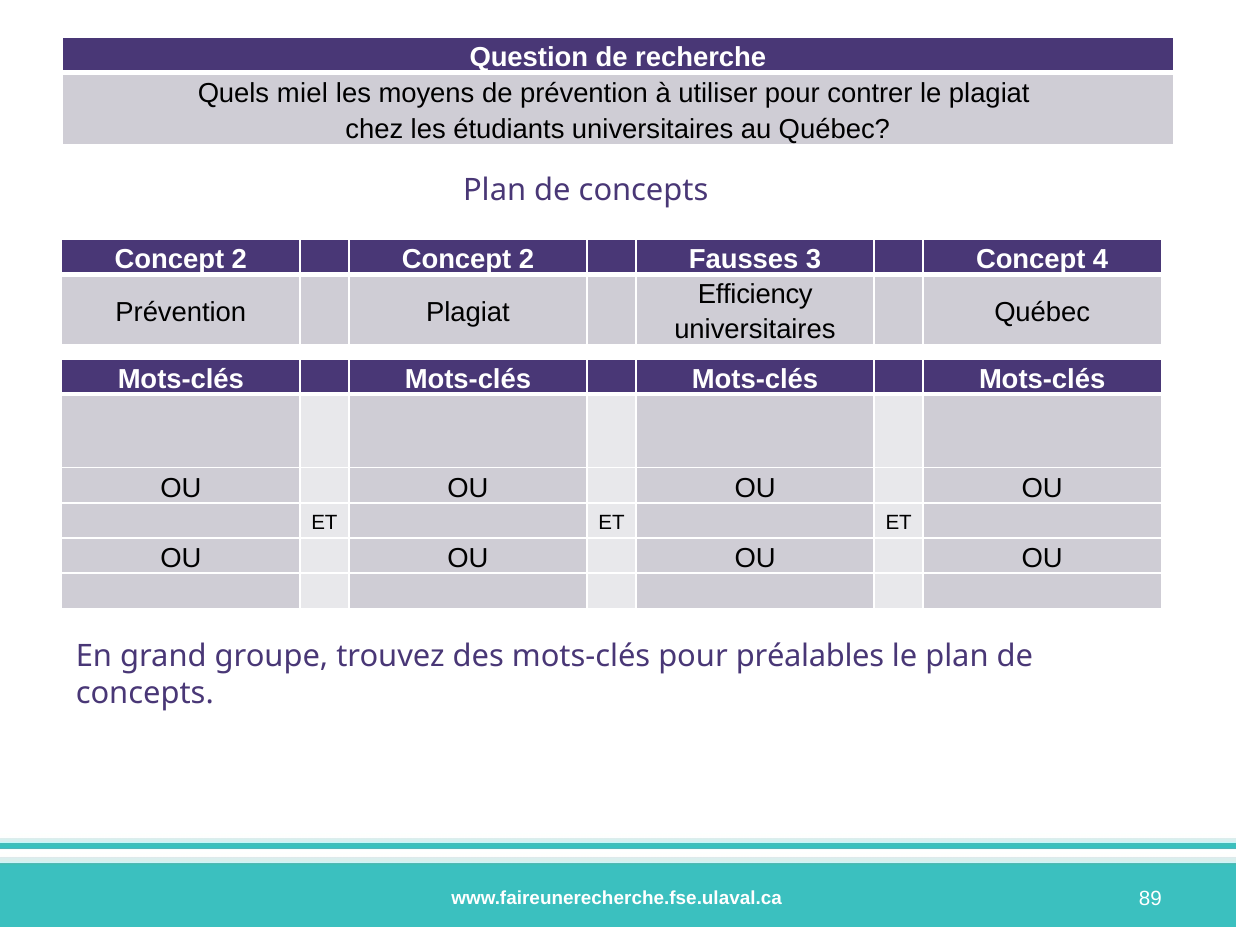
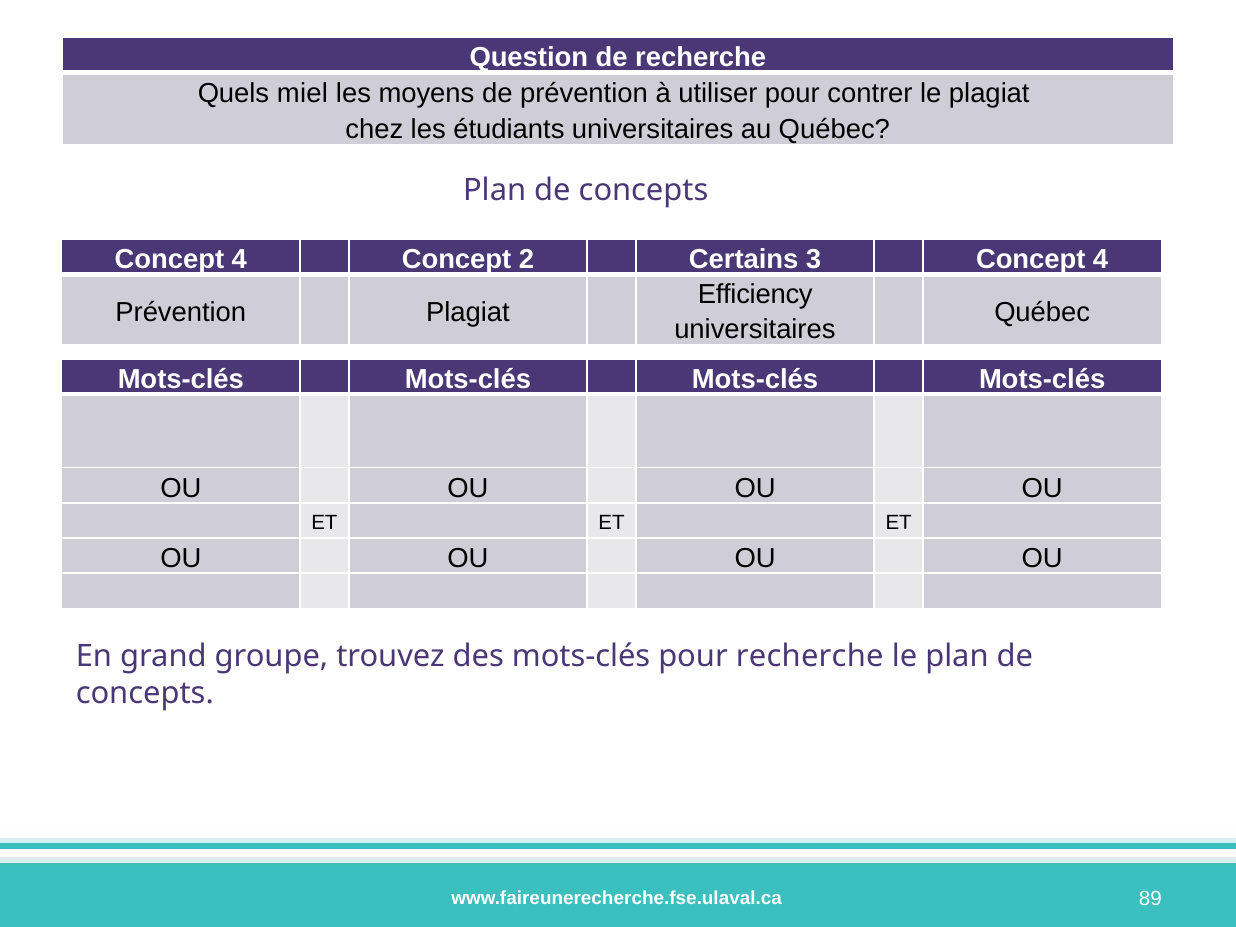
2 at (239, 260): 2 -> 4
Fausses: Fausses -> Certains
pour préalables: préalables -> recherche
